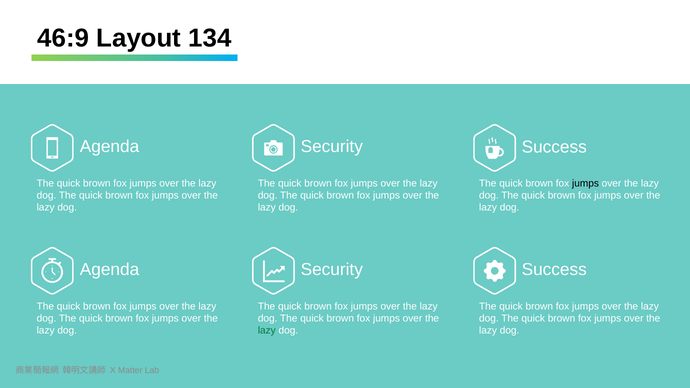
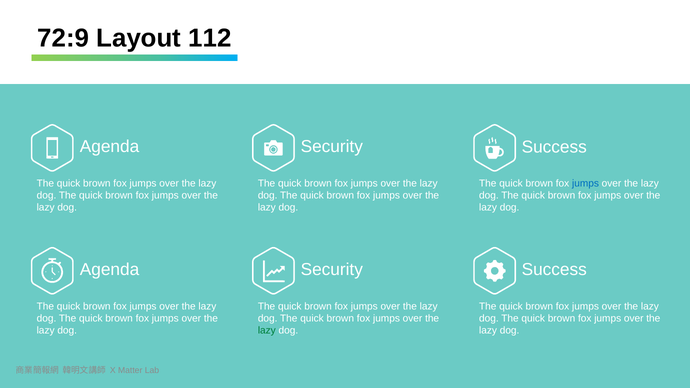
46:9: 46:9 -> 72:9
134: 134 -> 112
jumps at (585, 183) colour: black -> blue
